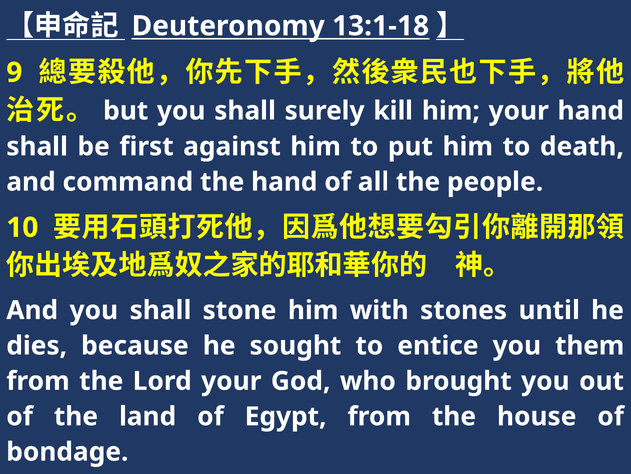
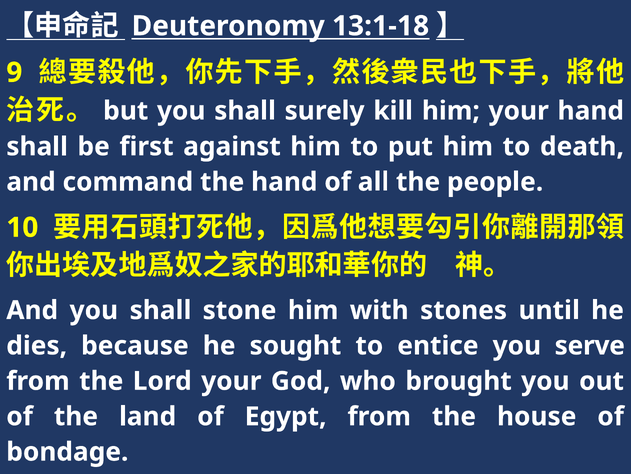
them: them -> serve
